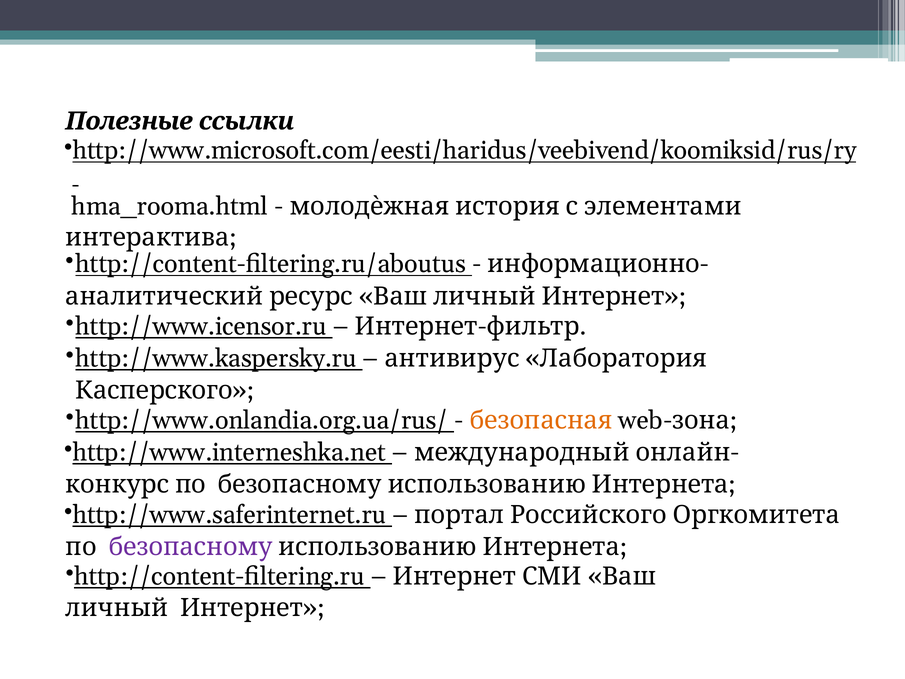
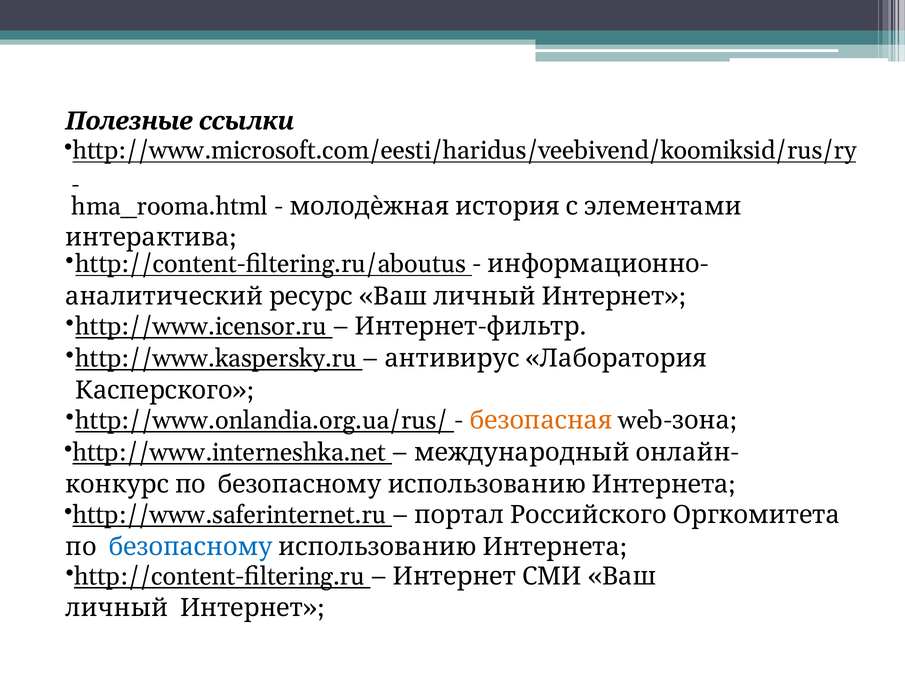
безопасному at (191, 547) colour: purple -> blue
